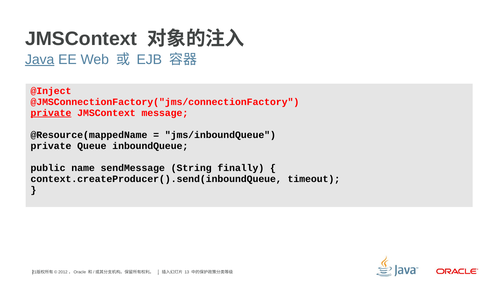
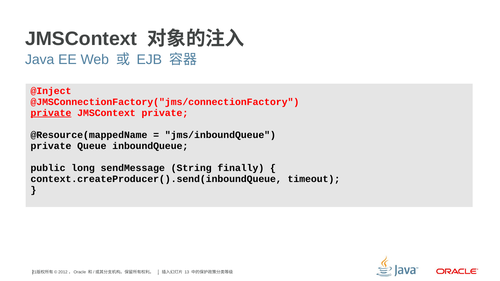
Java underline: present -> none
JMSContext message: message -> private
name: name -> long
